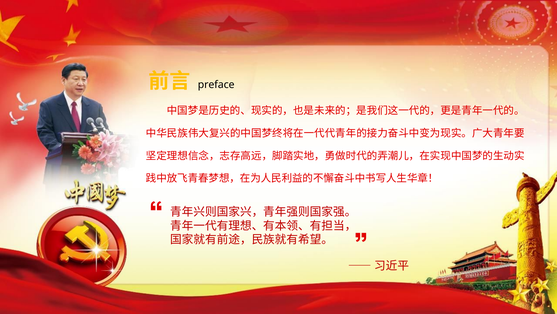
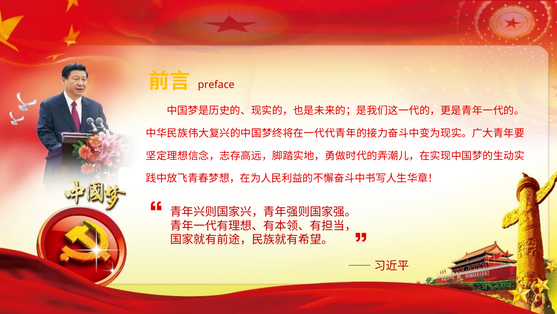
preface colour: black -> red
